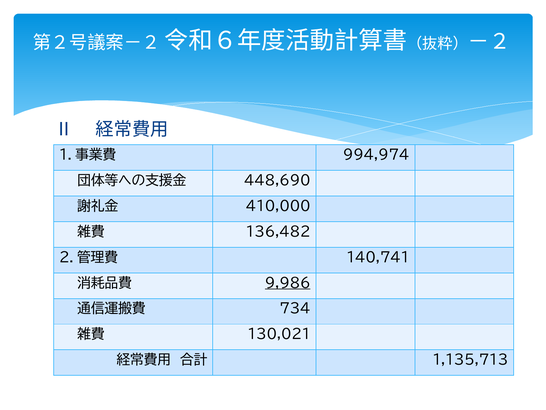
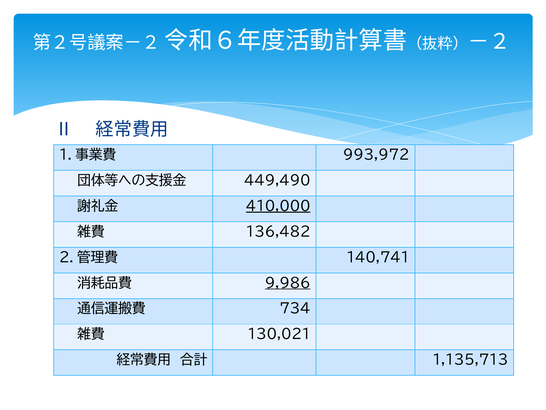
994,974: 994,974 -> 993,972
448,690: 448,690 -> 449,490
410,000 underline: none -> present
